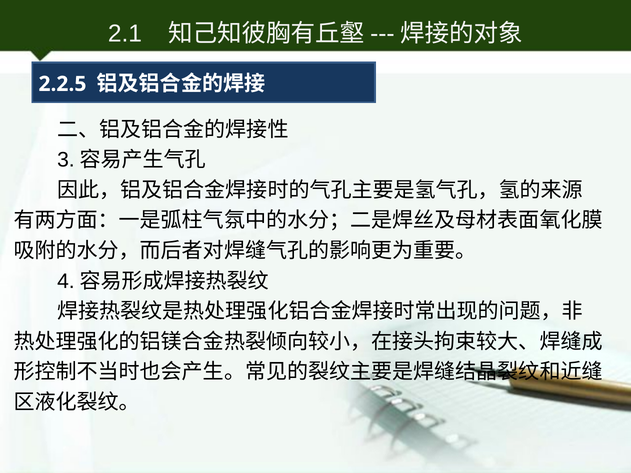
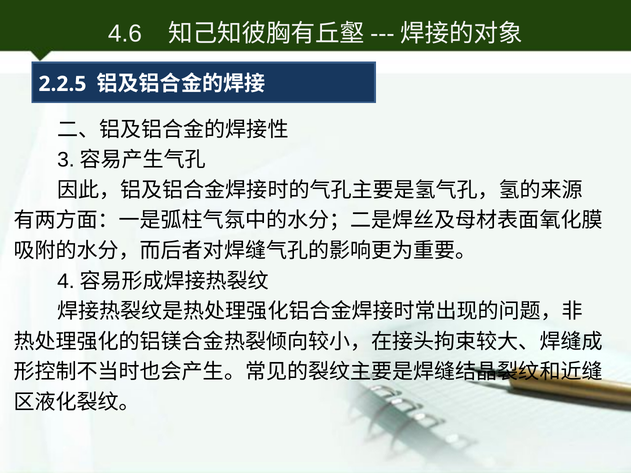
2.1: 2.1 -> 4.6
